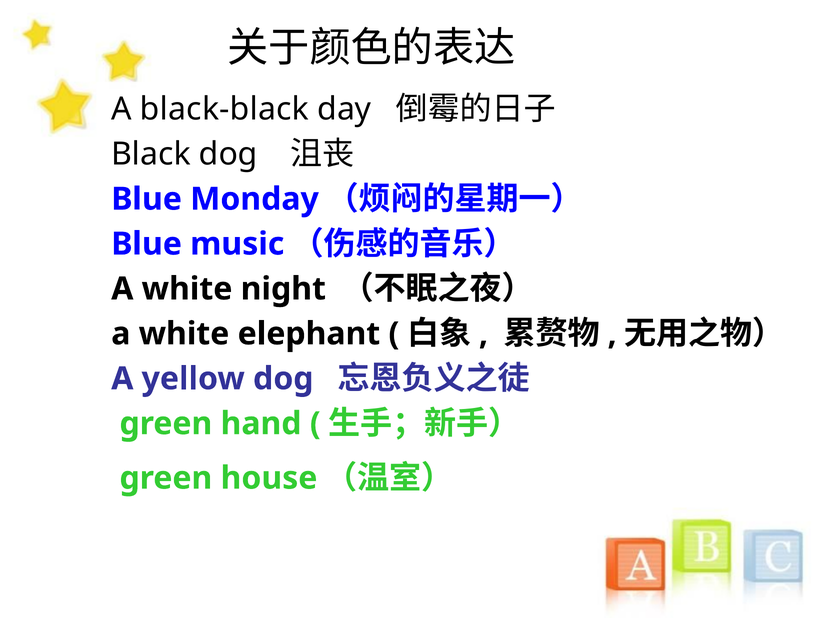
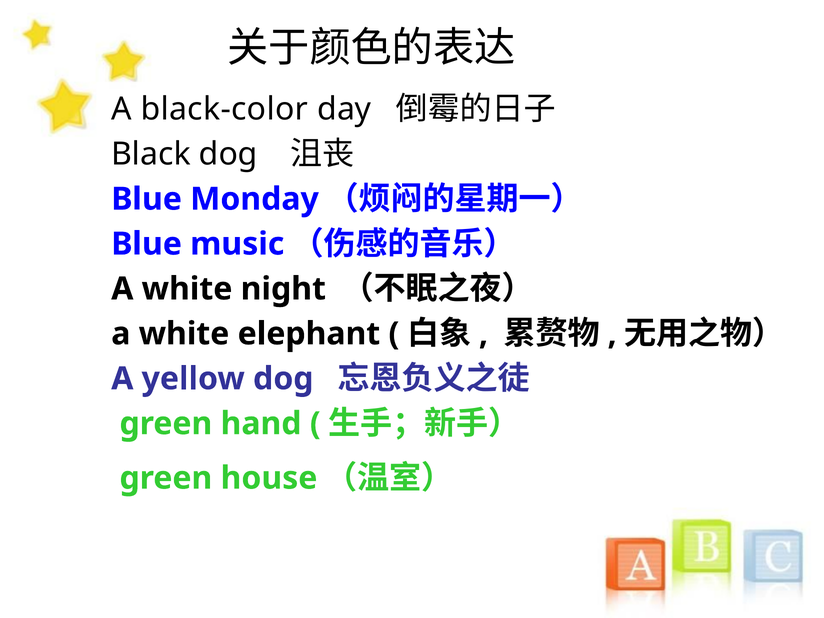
black-black: black-black -> black-color
